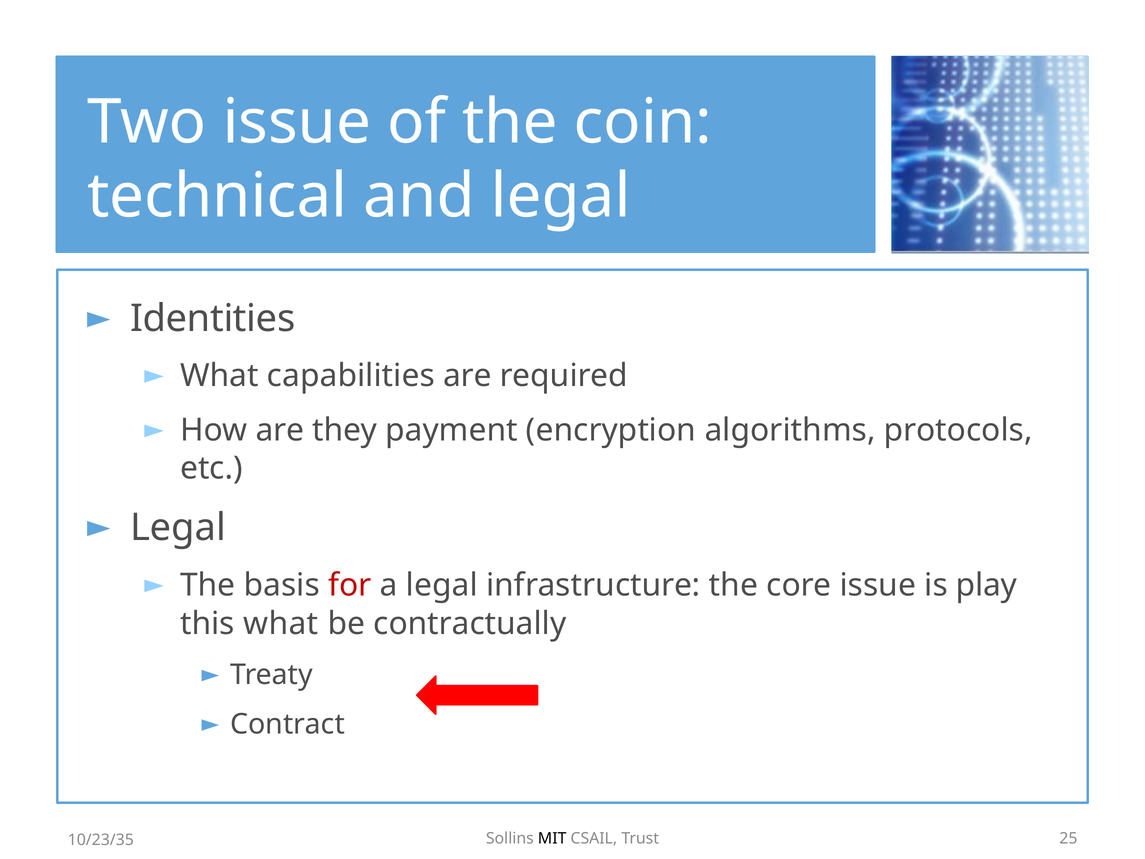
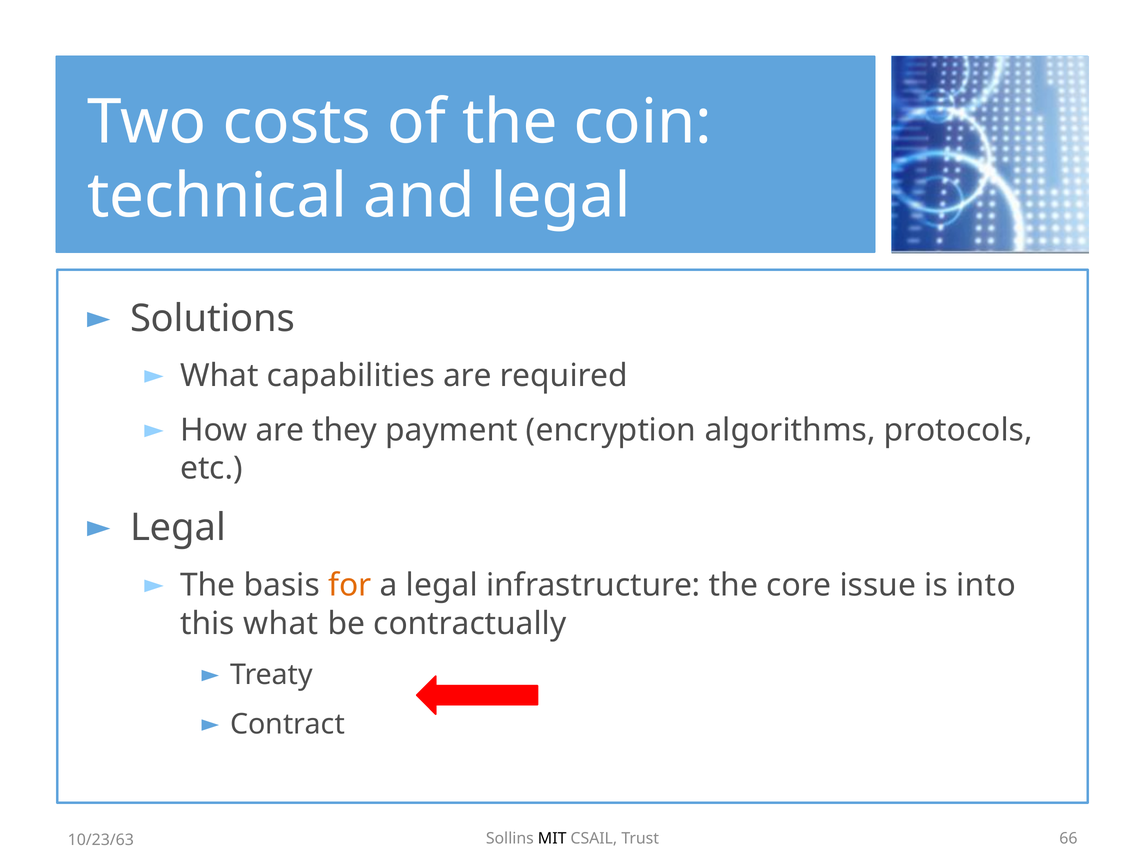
Two issue: issue -> costs
Identities: Identities -> Solutions
for colour: red -> orange
play: play -> into
25: 25 -> 66
10/23/35: 10/23/35 -> 10/23/63
